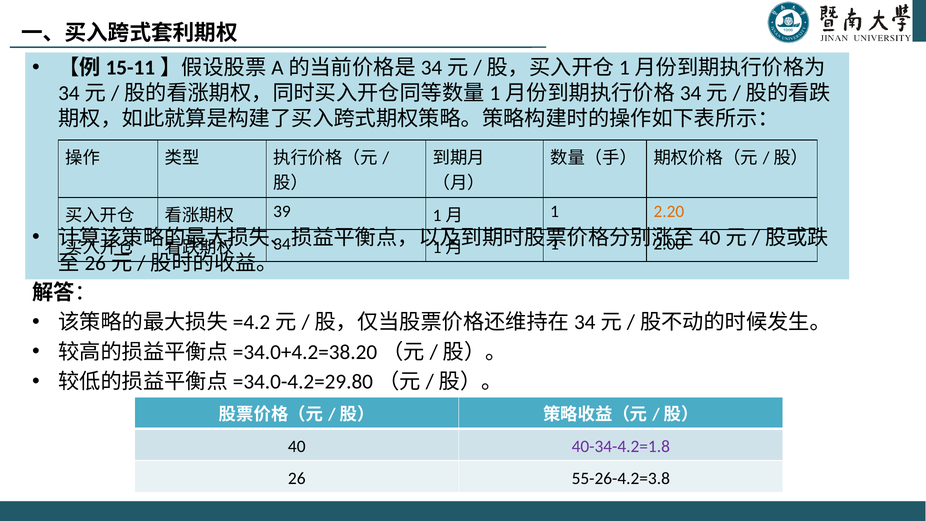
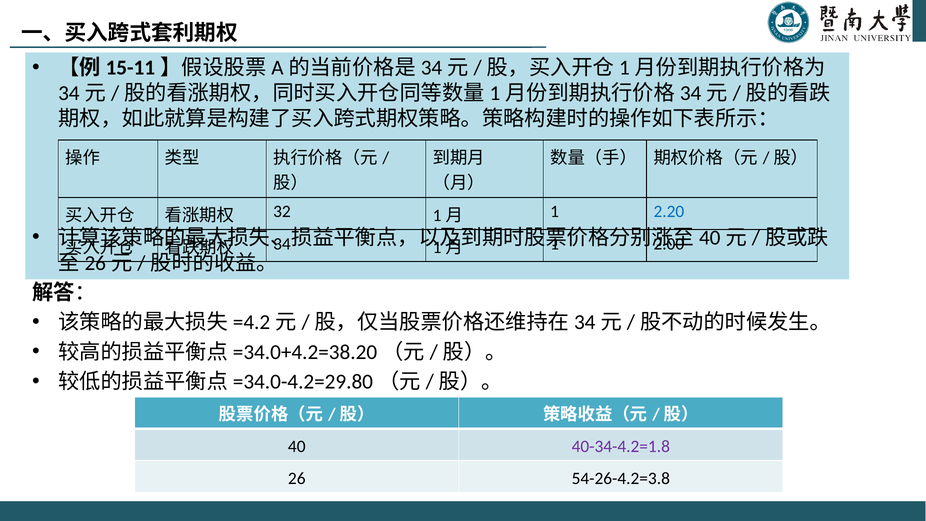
39: 39 -> 32
2.20 colour: orange -> blue
55-26-4.2=3.8: 55-26-4.2=3.8 -> 54-26-4.2=3.8
